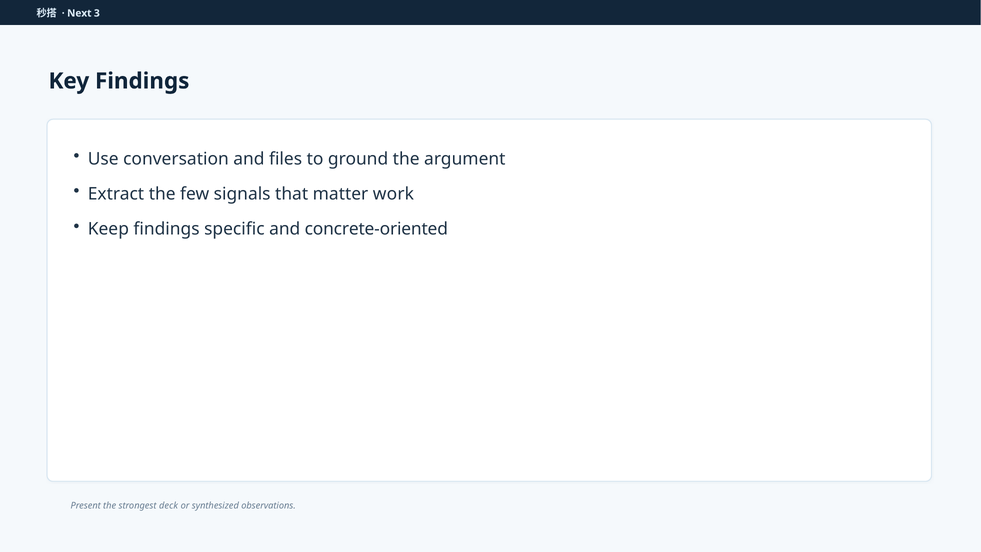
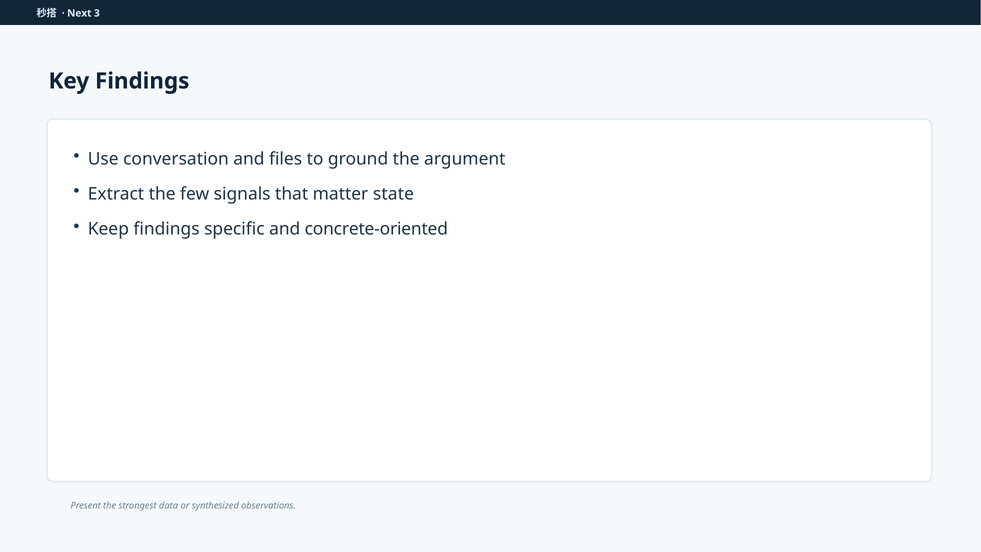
work: work -> state
deck: deck -> data
